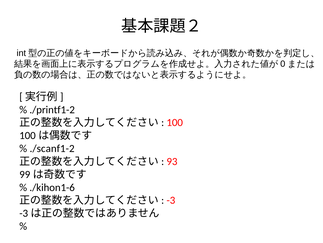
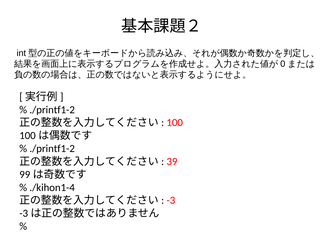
./scanf1-2 at (52, 148): ./scanf1-2 -> ./printf1-2
93: 93 -> 39
./kihon1-6: ./kihon1-6 -> ./kihon1-4
